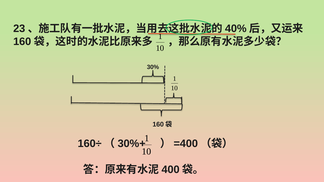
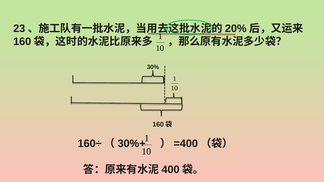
40%: 40% -> 20%
